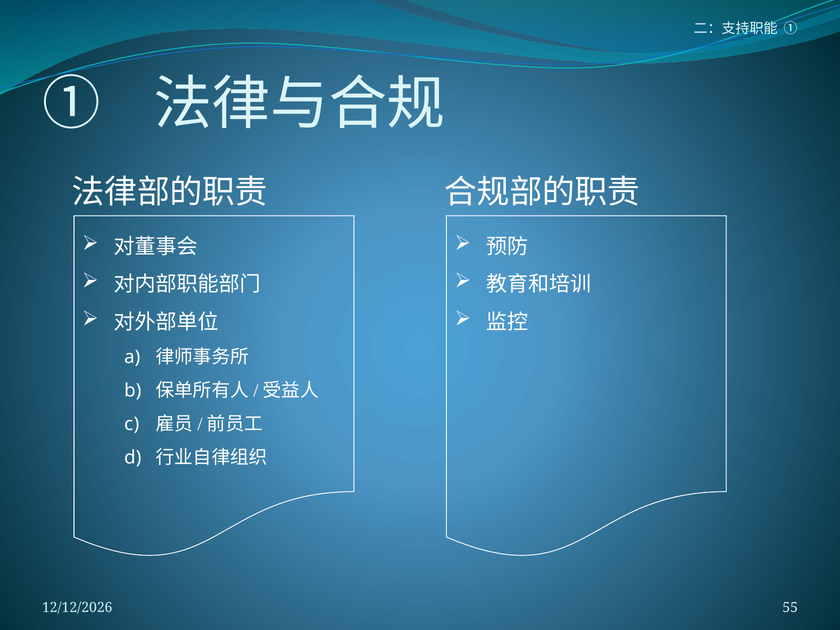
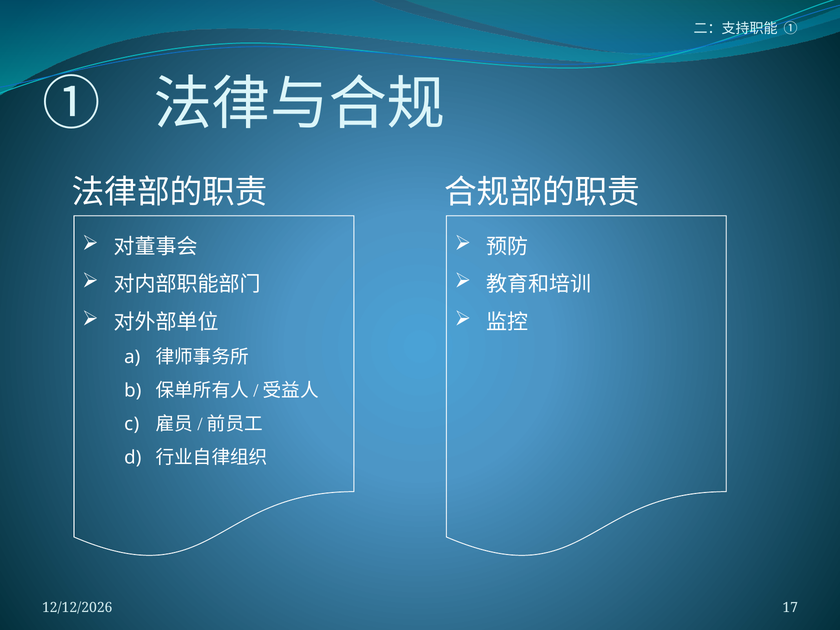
55: 55 -> 17
